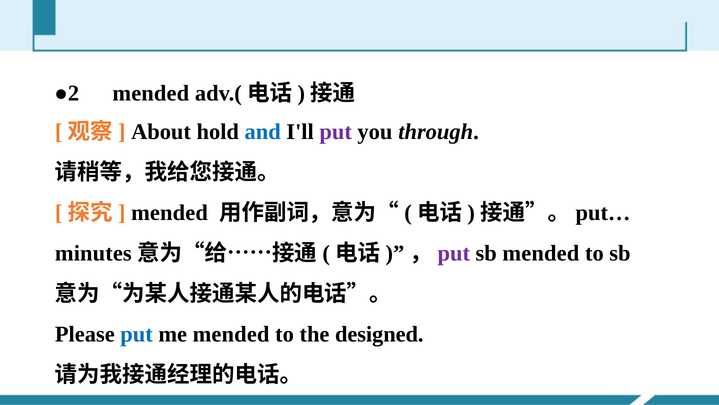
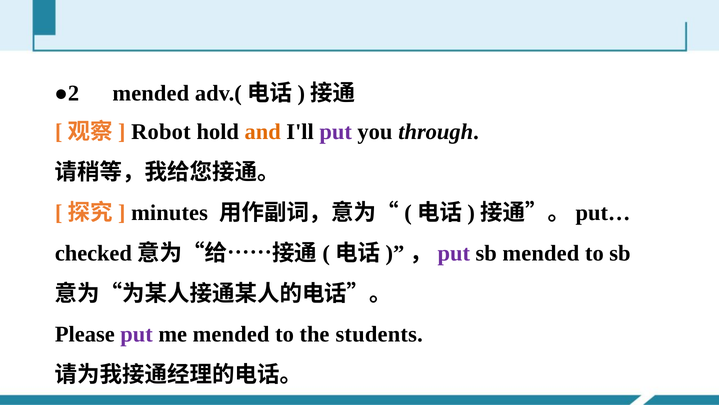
About: About -> Robot
and colour: blue -> orange
mended at (170, 212): mended -> minutes
minutes: minutes -> checked
put at (137, 334) colour: blue -> purple
designed: designed -> students
